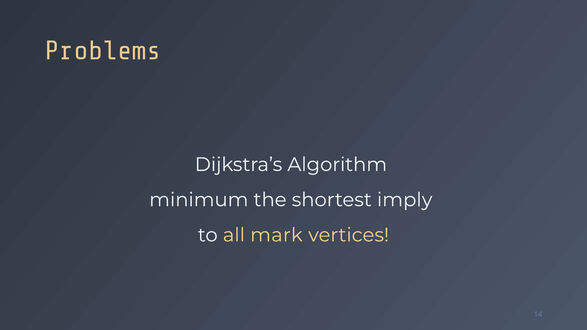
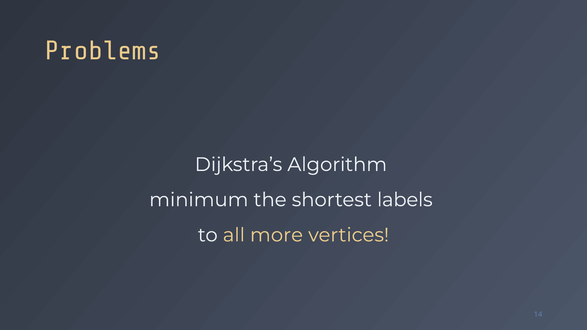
imply: imply -> labels
mark: mark -> more
